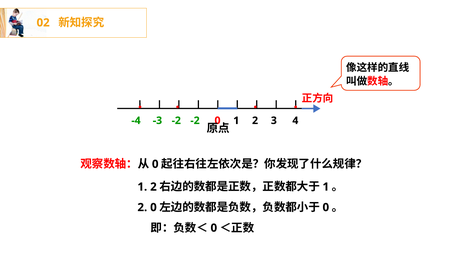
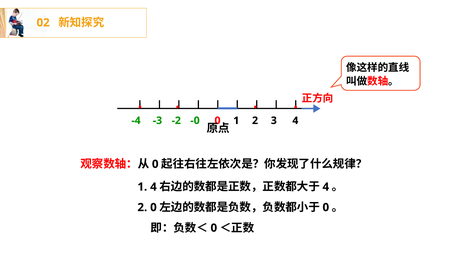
-2 at (195, 121): -2 -> -0
2 at (153, 187): 2 -> 4
1 at (326, 187): 1 -> 4
